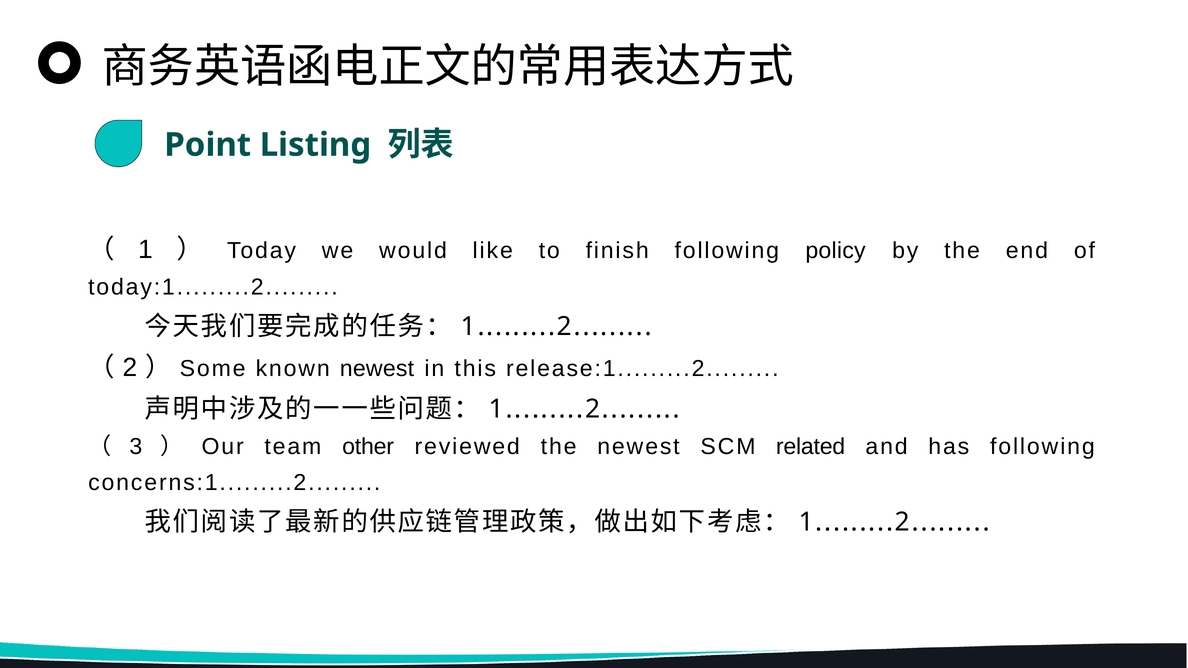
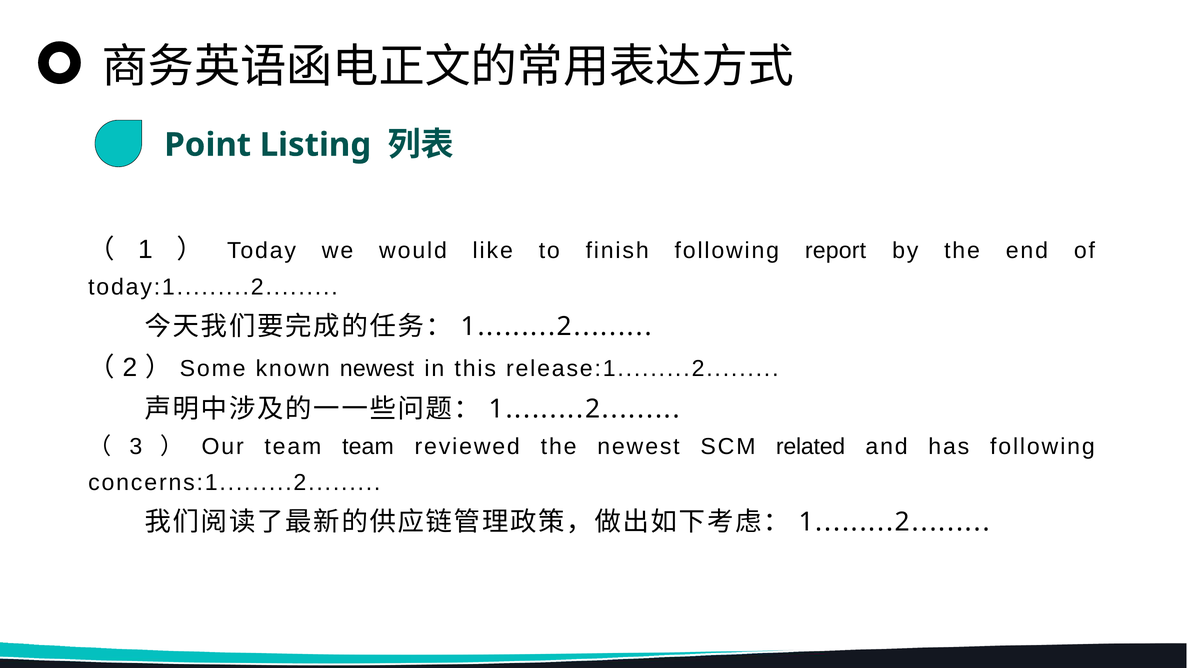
policy: policy -> report
team other: other -> team
